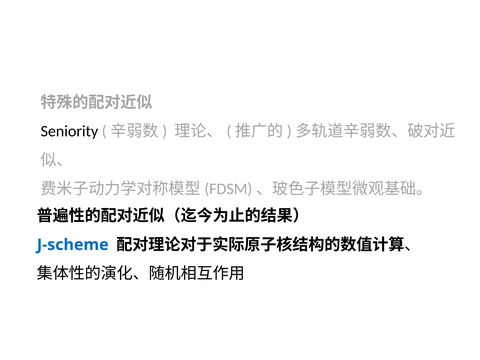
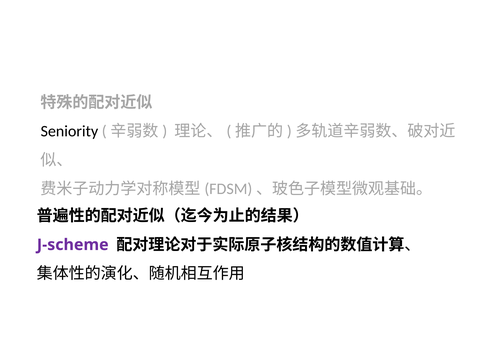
J-scheme colour: blue -> purple
